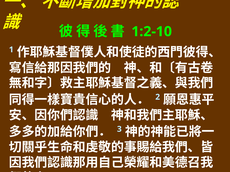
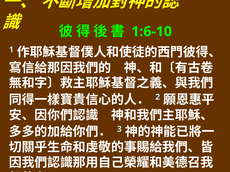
1:2-10: 1:2-10 -> 1:6-10
